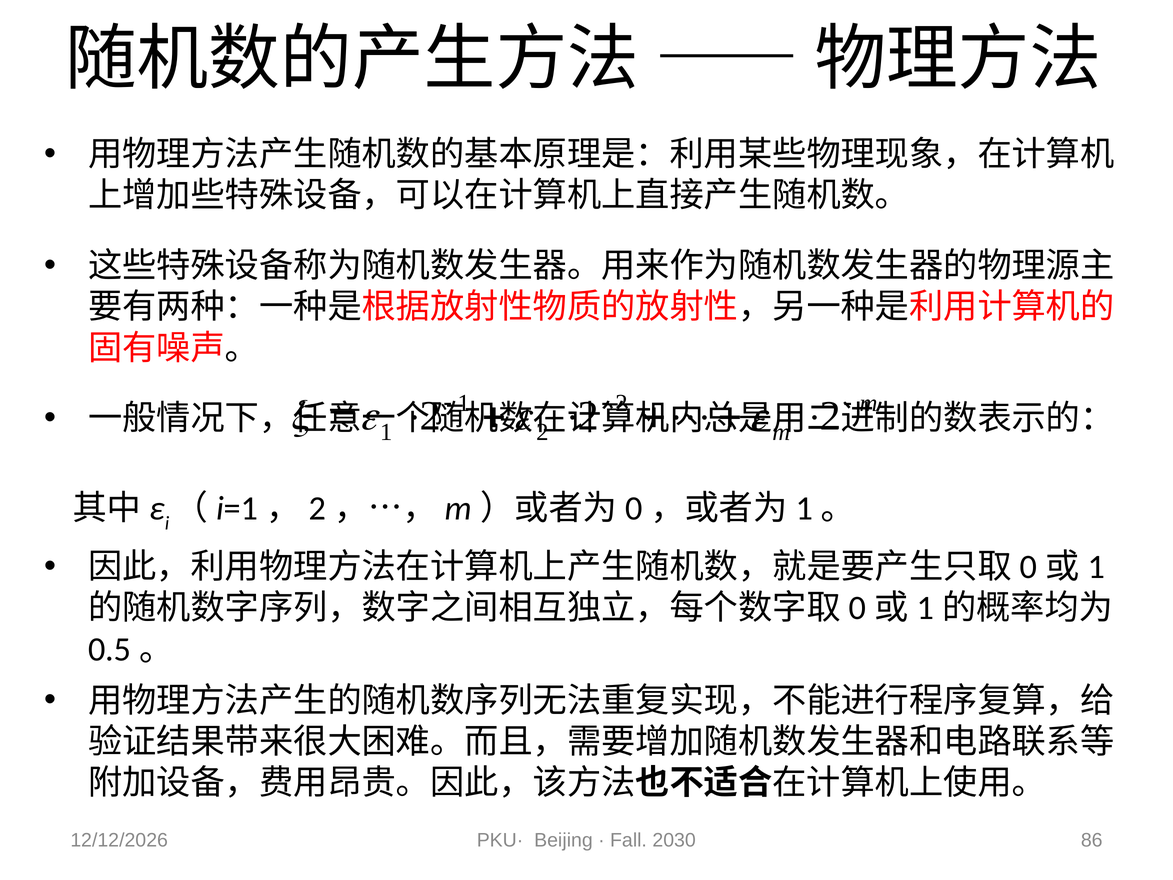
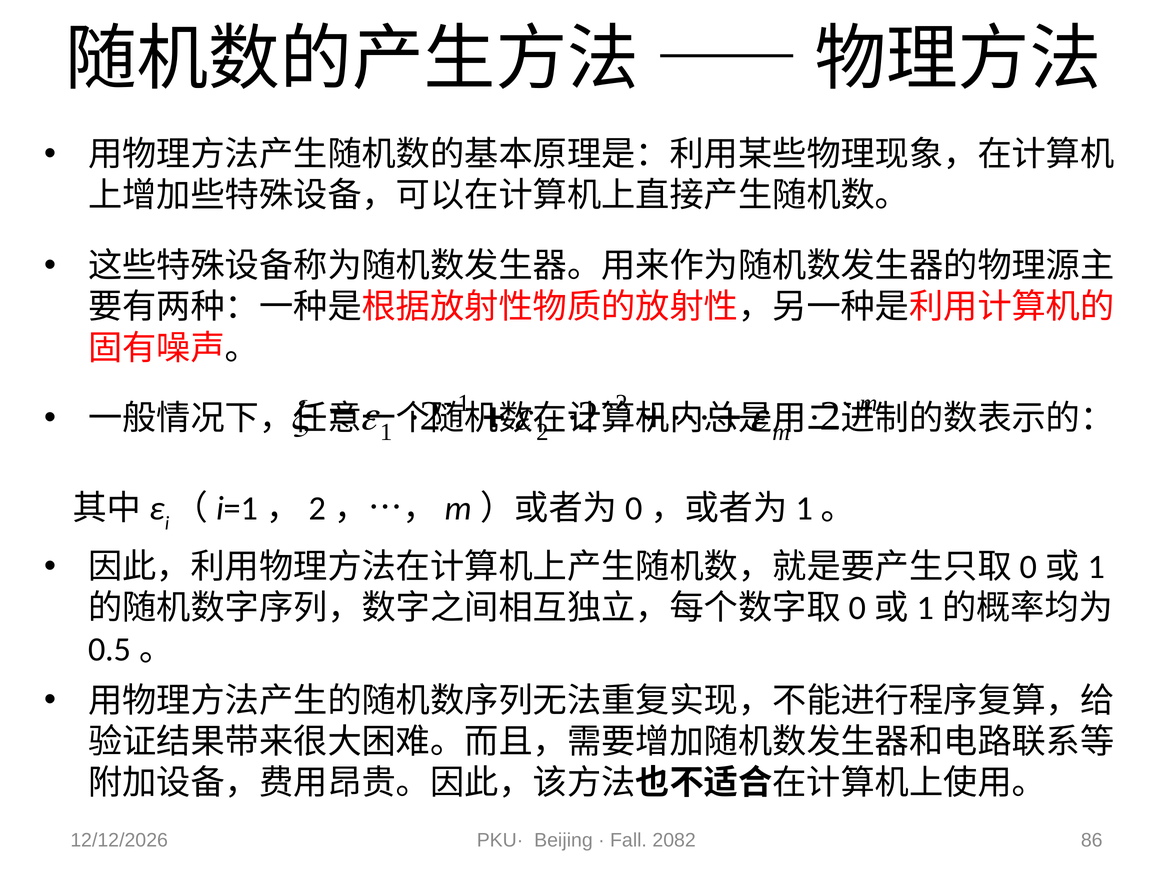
2030: 2030 -> 2082
